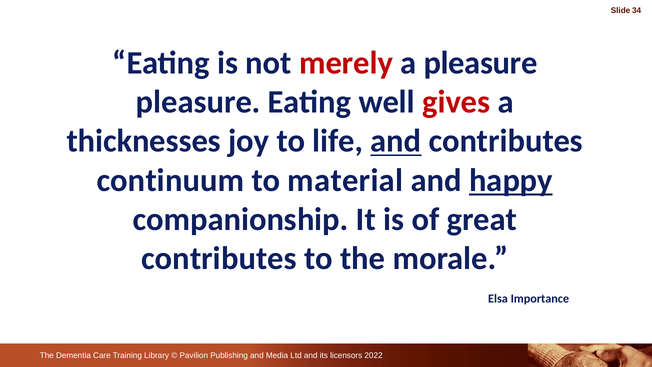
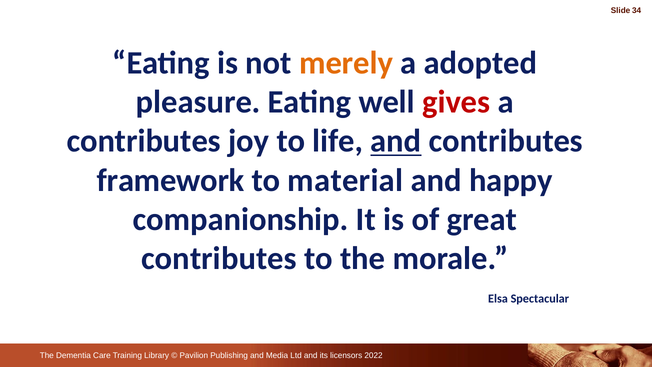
merely colour: red -> orange
a pleasure: pleasure -> adopted
thicknesses at (144, 141): thicknesses -> contributes
continuum: continuum -> framework
happy underline: present -> none
Importance: Importance -> Spectacular
